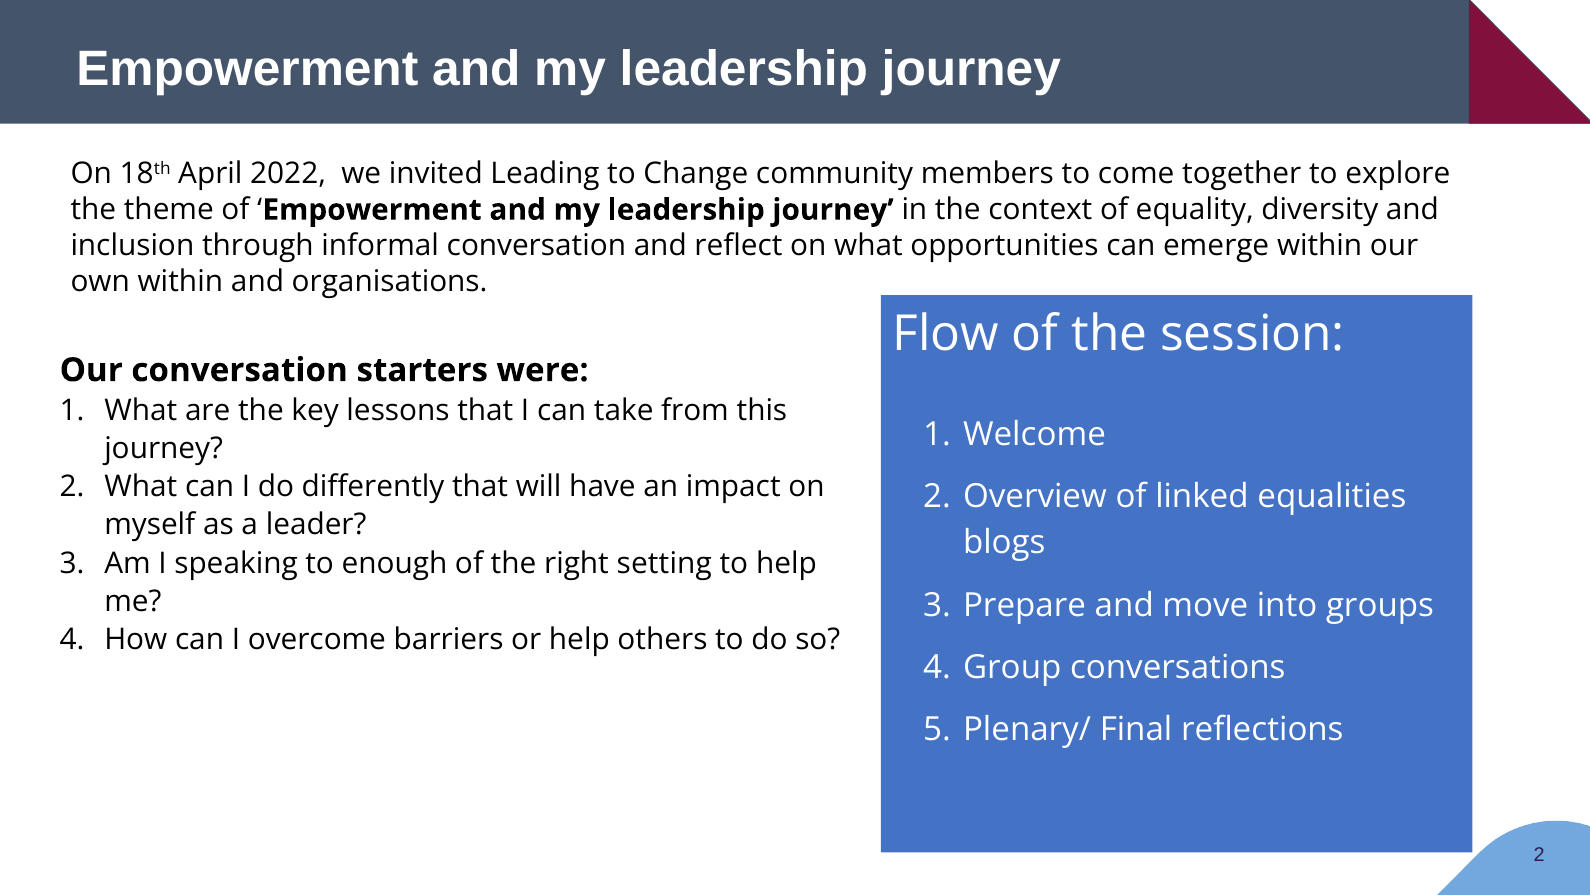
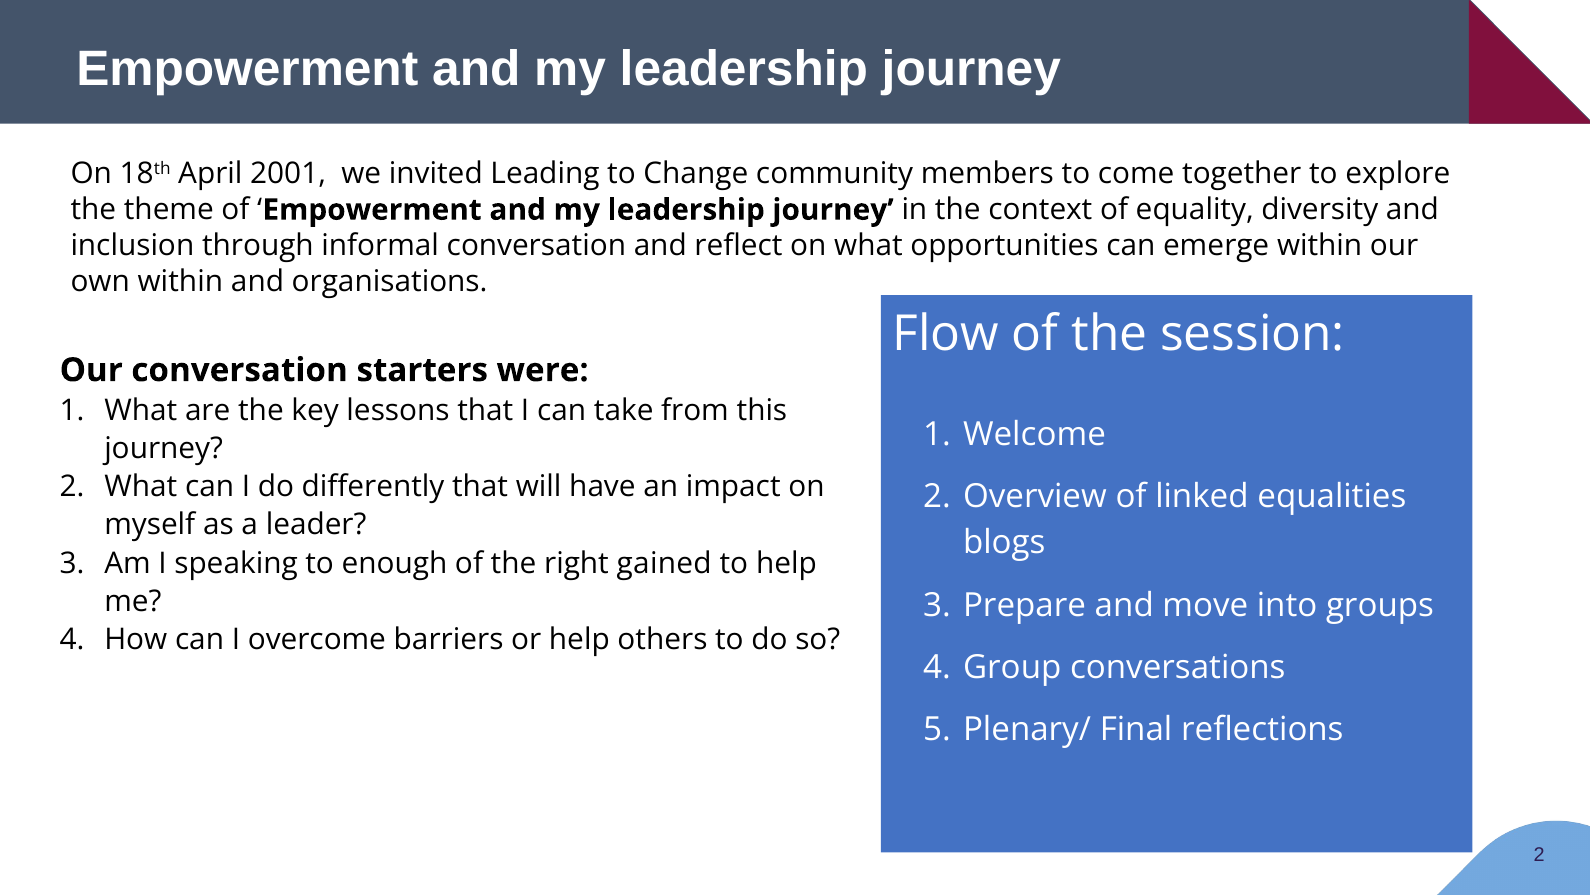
2022: 2022 -> 2001
setting: setting -> gained
